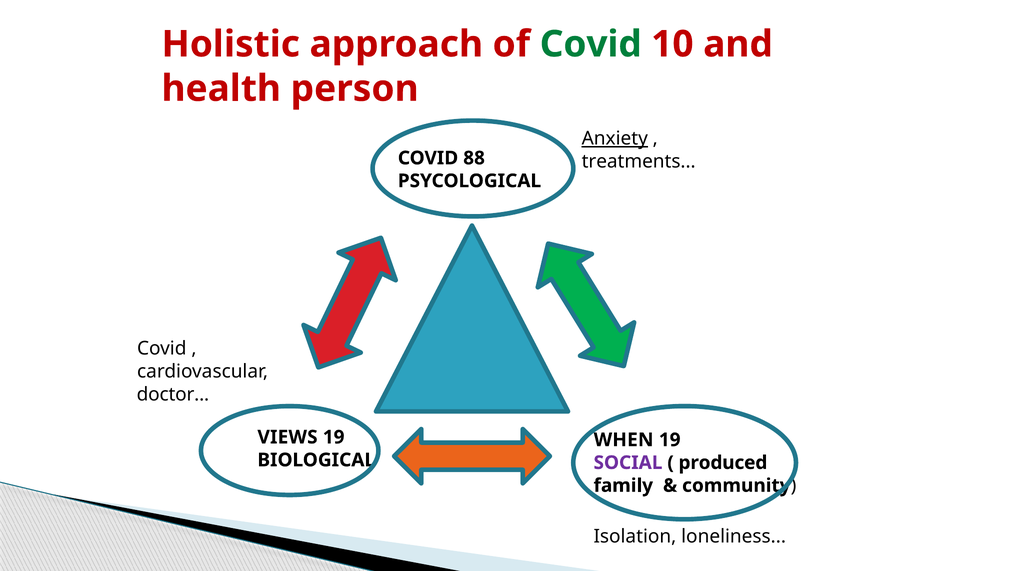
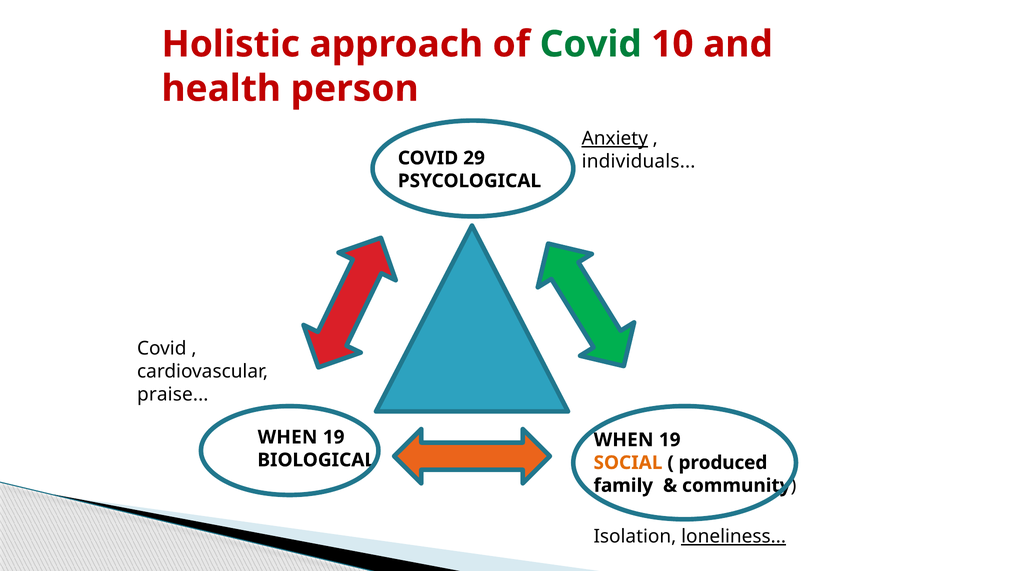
88: 88 -> 29
treatments: treatments -> individuals
doctor: doctor -> praise
VIEWS at (288, 438): VIEWS -> WHEN
SOCIAL colour: purple -> orange
loneliness underline: none -> present
